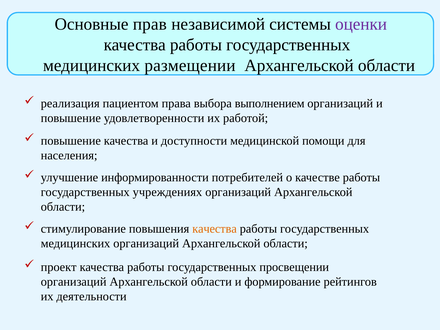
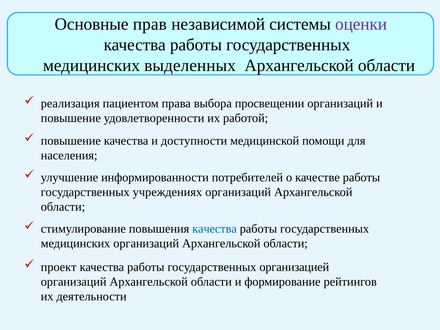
размещении: размещении -> выделенных
выполнением: выполнением -> просвещении
качества at (215, 229) colour: orange -> blue
просвещении: просвещении -> организацией
